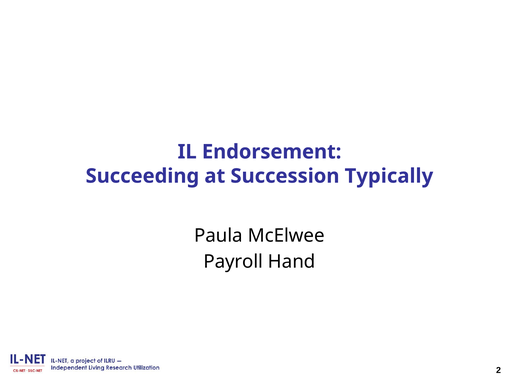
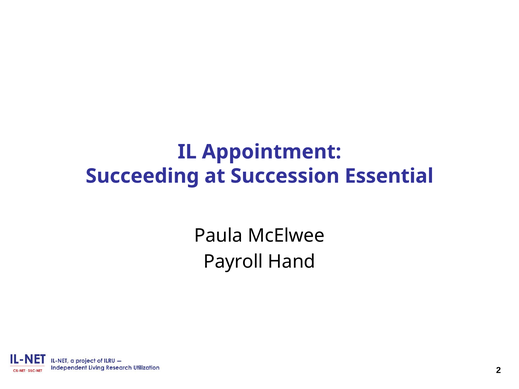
Endorsement: Endorsement -> Appointment
Typically: Typically -> Essential
